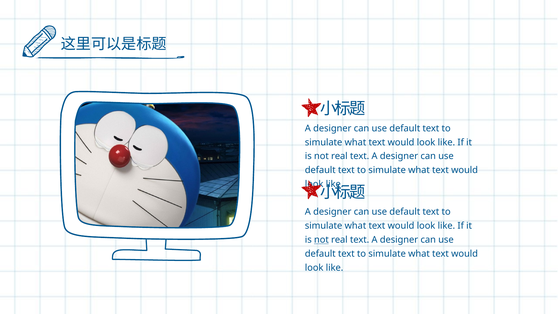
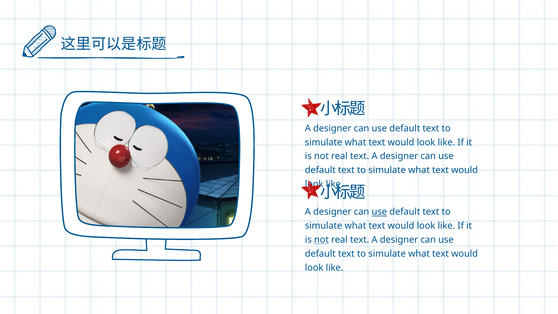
use at (379, 212) underline: none -> present
